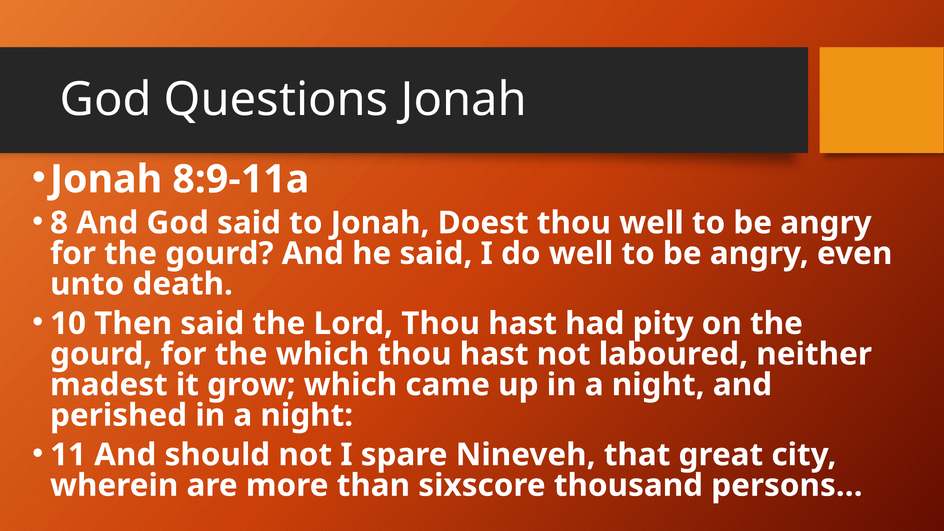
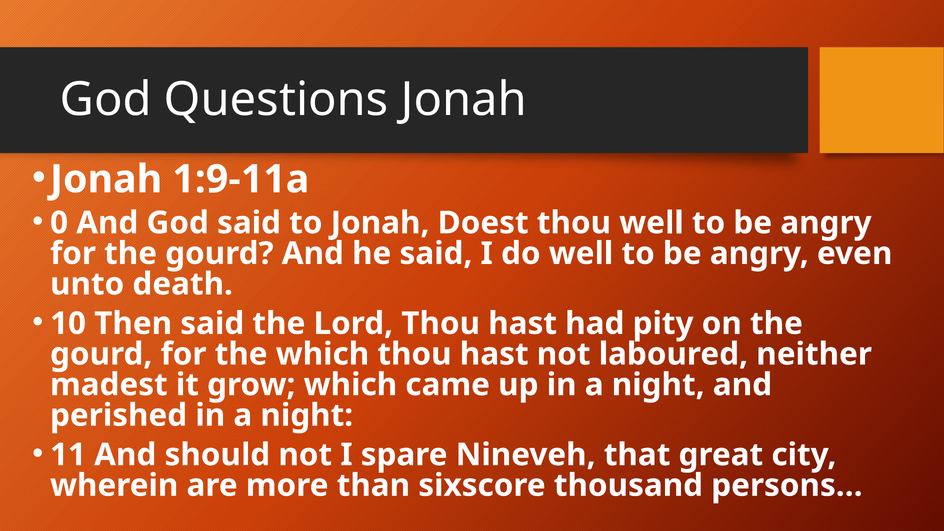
8:9-11a: 8:9-11a -> 1:9-11a
8: 8 -> 0
